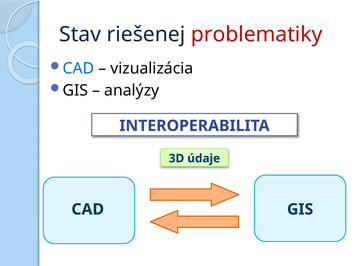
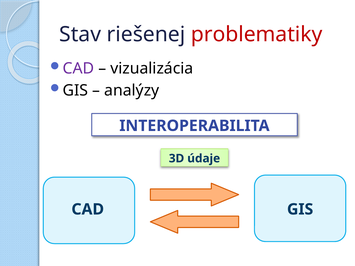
CAD at (78, 69) colour: blue -> purple
